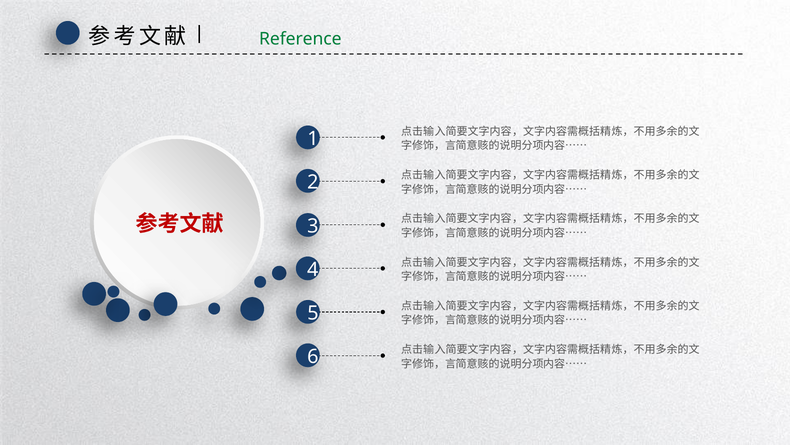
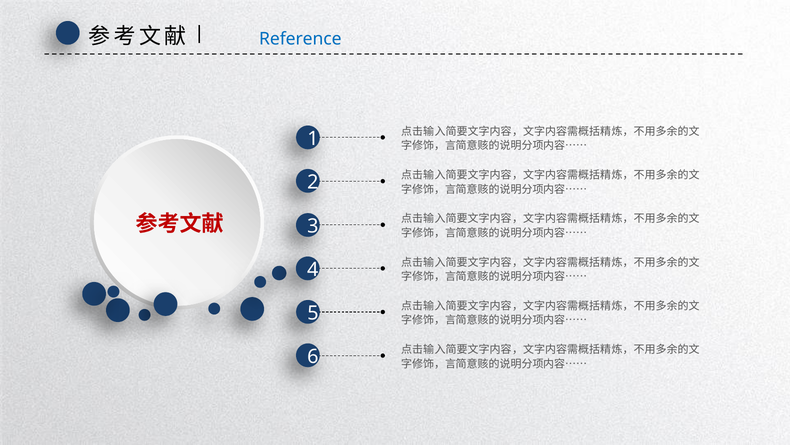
Reference colour: green -> blue
